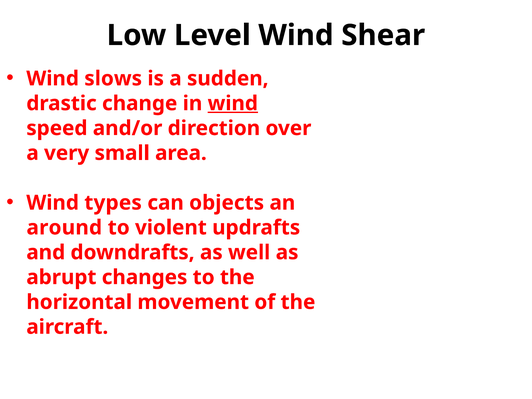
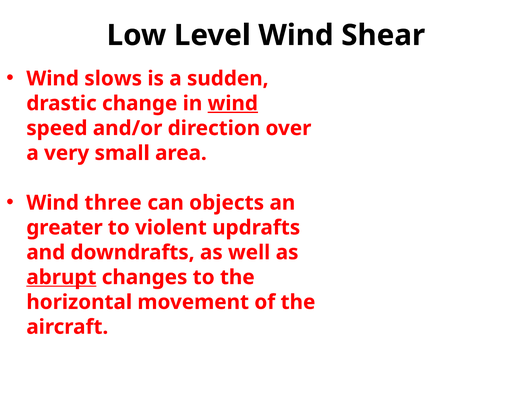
types: types -> three
around: around -> greater
abrupt underline: none -> present
